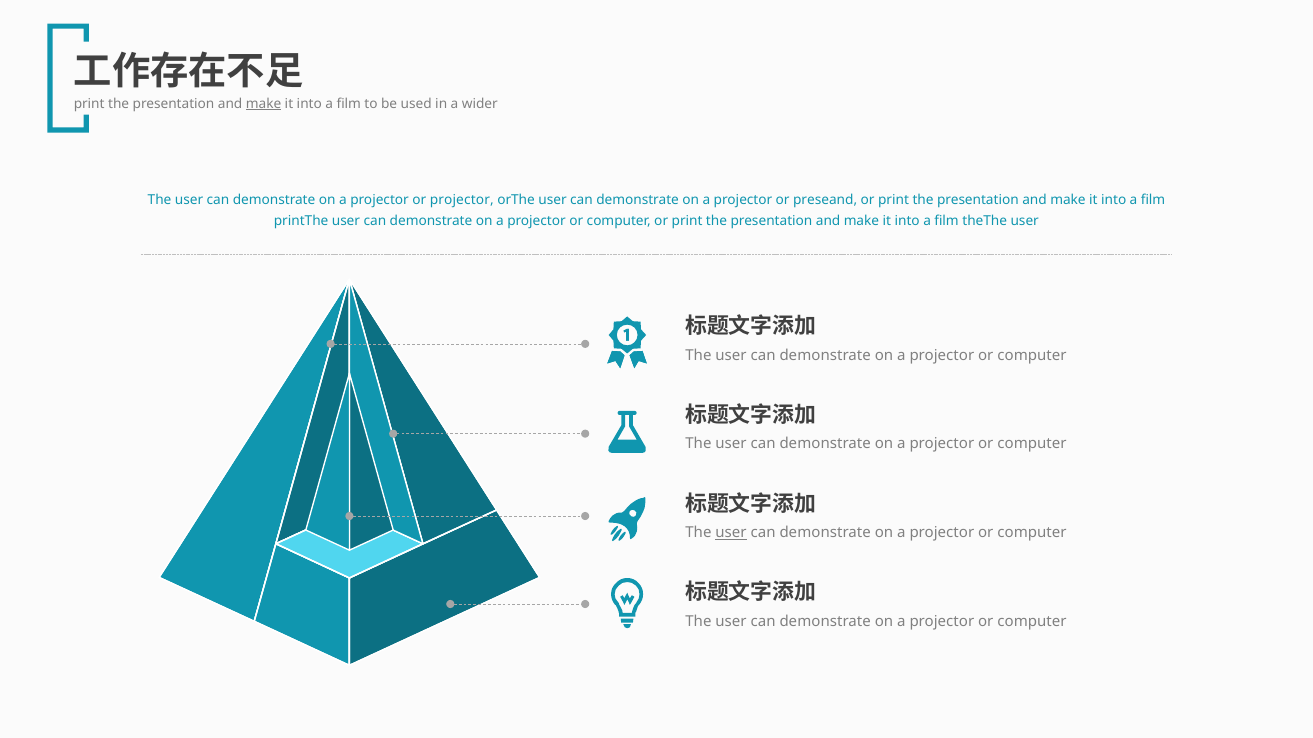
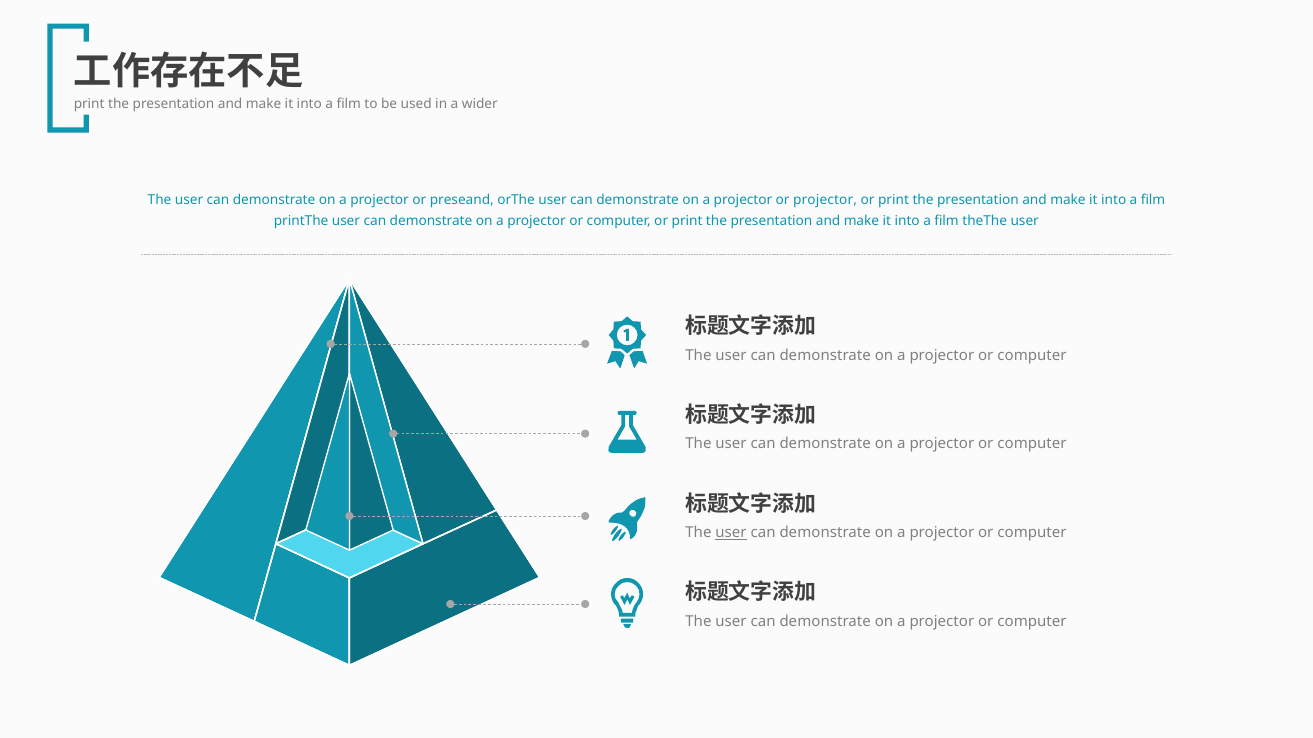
make at (264, 104) underline: present -> none
or projector: projector -> preseand
or preseand: preseand -> projector
